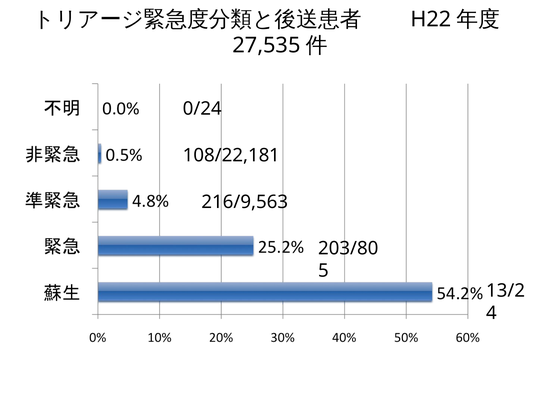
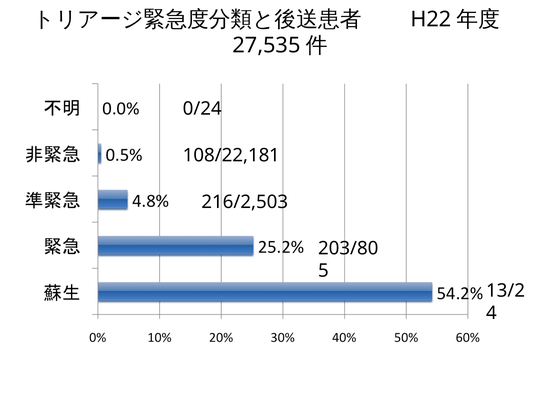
216/9,563: 216/9,563 -> 216/2,503
